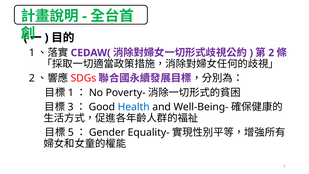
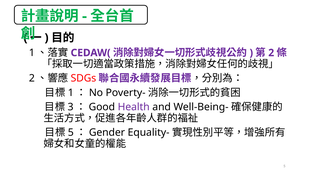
Health colour: blue -> purple
